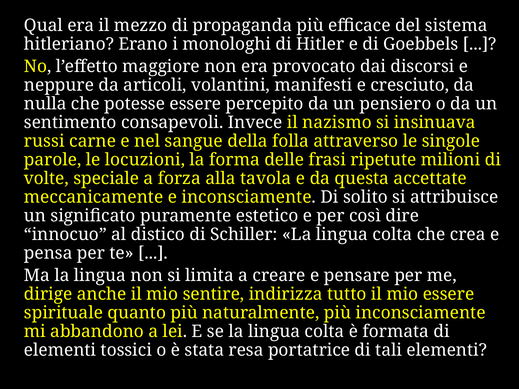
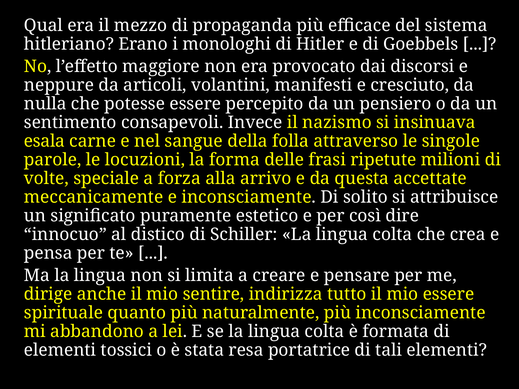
russi: russi -> esala
tavola: tavola -> arrivo
